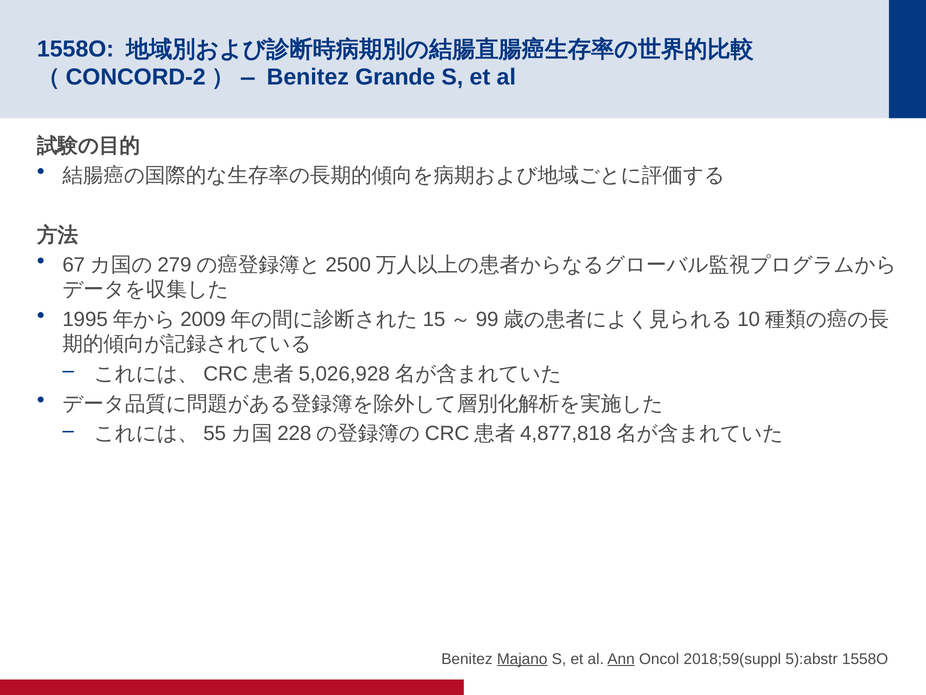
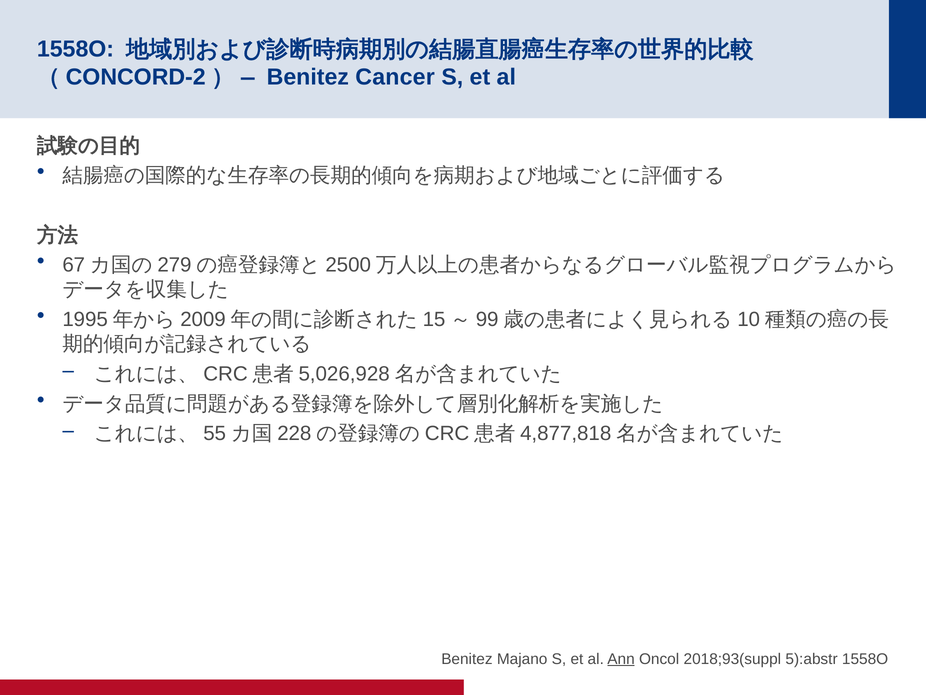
Grande: Grande -> Cancer
Majano underline: present -> none
2018;59(suppl: 2018;59(suppl -> 2018;93(suppl
